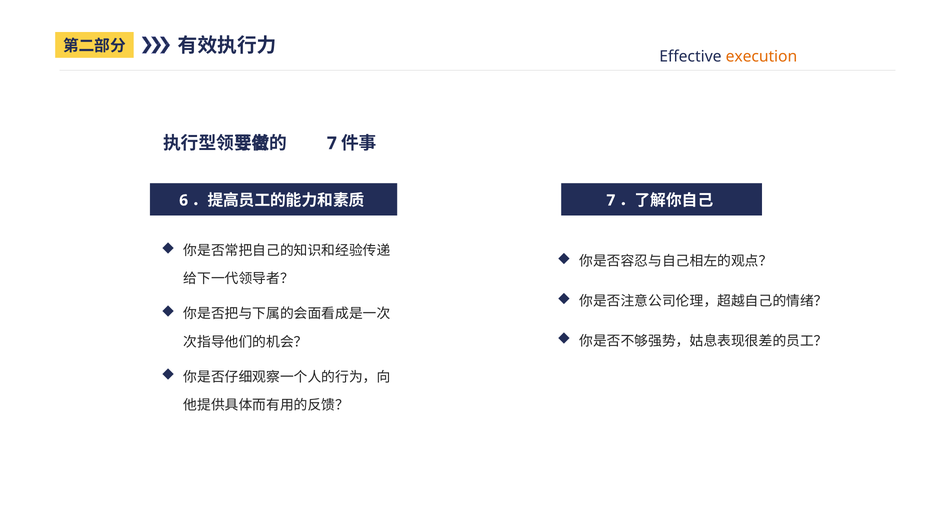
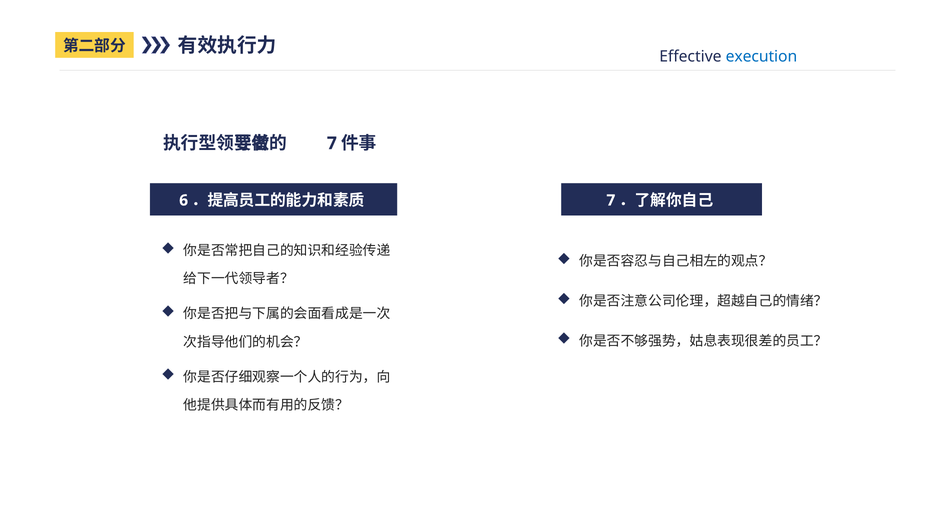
execution colour: orange -> blue
